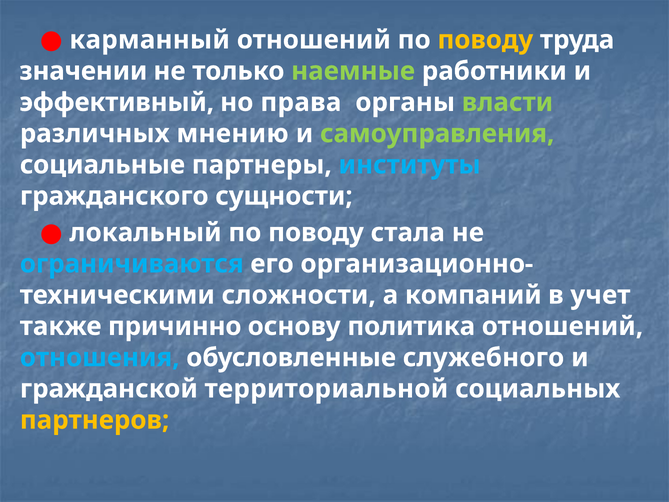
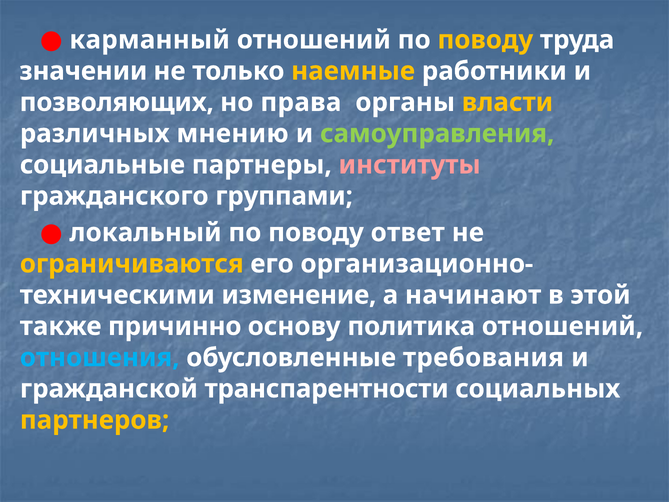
наемные colour: light green -> yellow
эффективный: эффективный -> позволяющих
власти colour: light green -> yellow
институты colour: light blue -> pink
сущности: сущности -> группами
стала: стала -> ответ
ограничиваются colour: light blue -> yellow
сложности: сложности -> изменение
компаний: компаний -> начинают
учет: учет -> этой
служебного: служебного -> требования
территориальной: территориальной -> транспарентности
